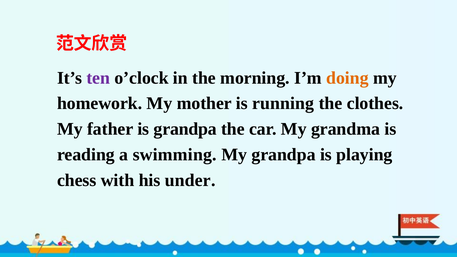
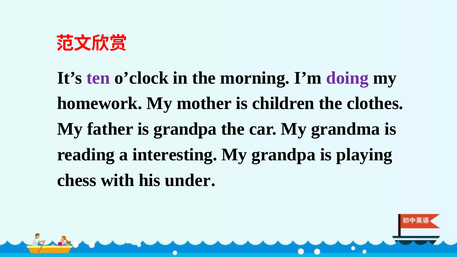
doing colour: orange -> purple
running: running -> children
swimming: swimming -> interesting
